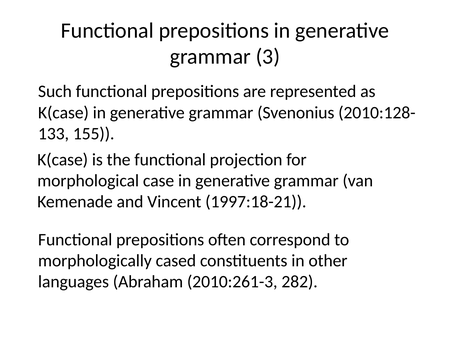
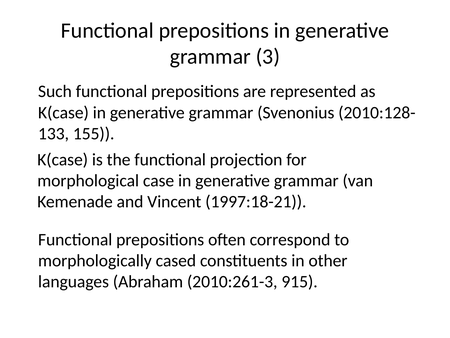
282: 282 -> 915
